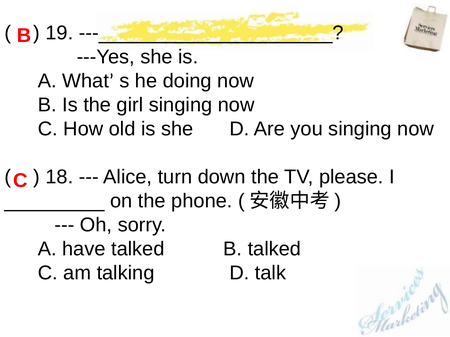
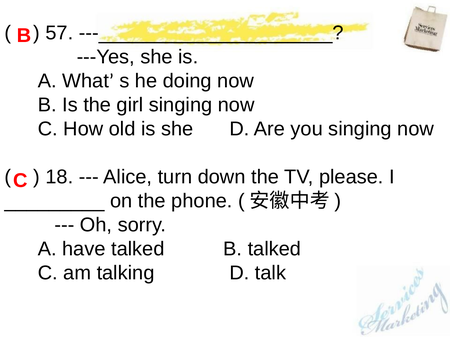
19: 19 -> 57
